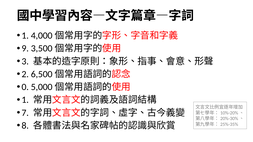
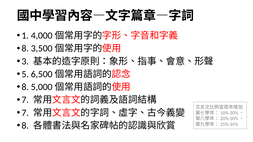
9 at (25, 49): 9 -> 8
2: 2 -> 5
0 at (25, 87): 0 -> 8
1 at (25, 100): 1 -> 7
